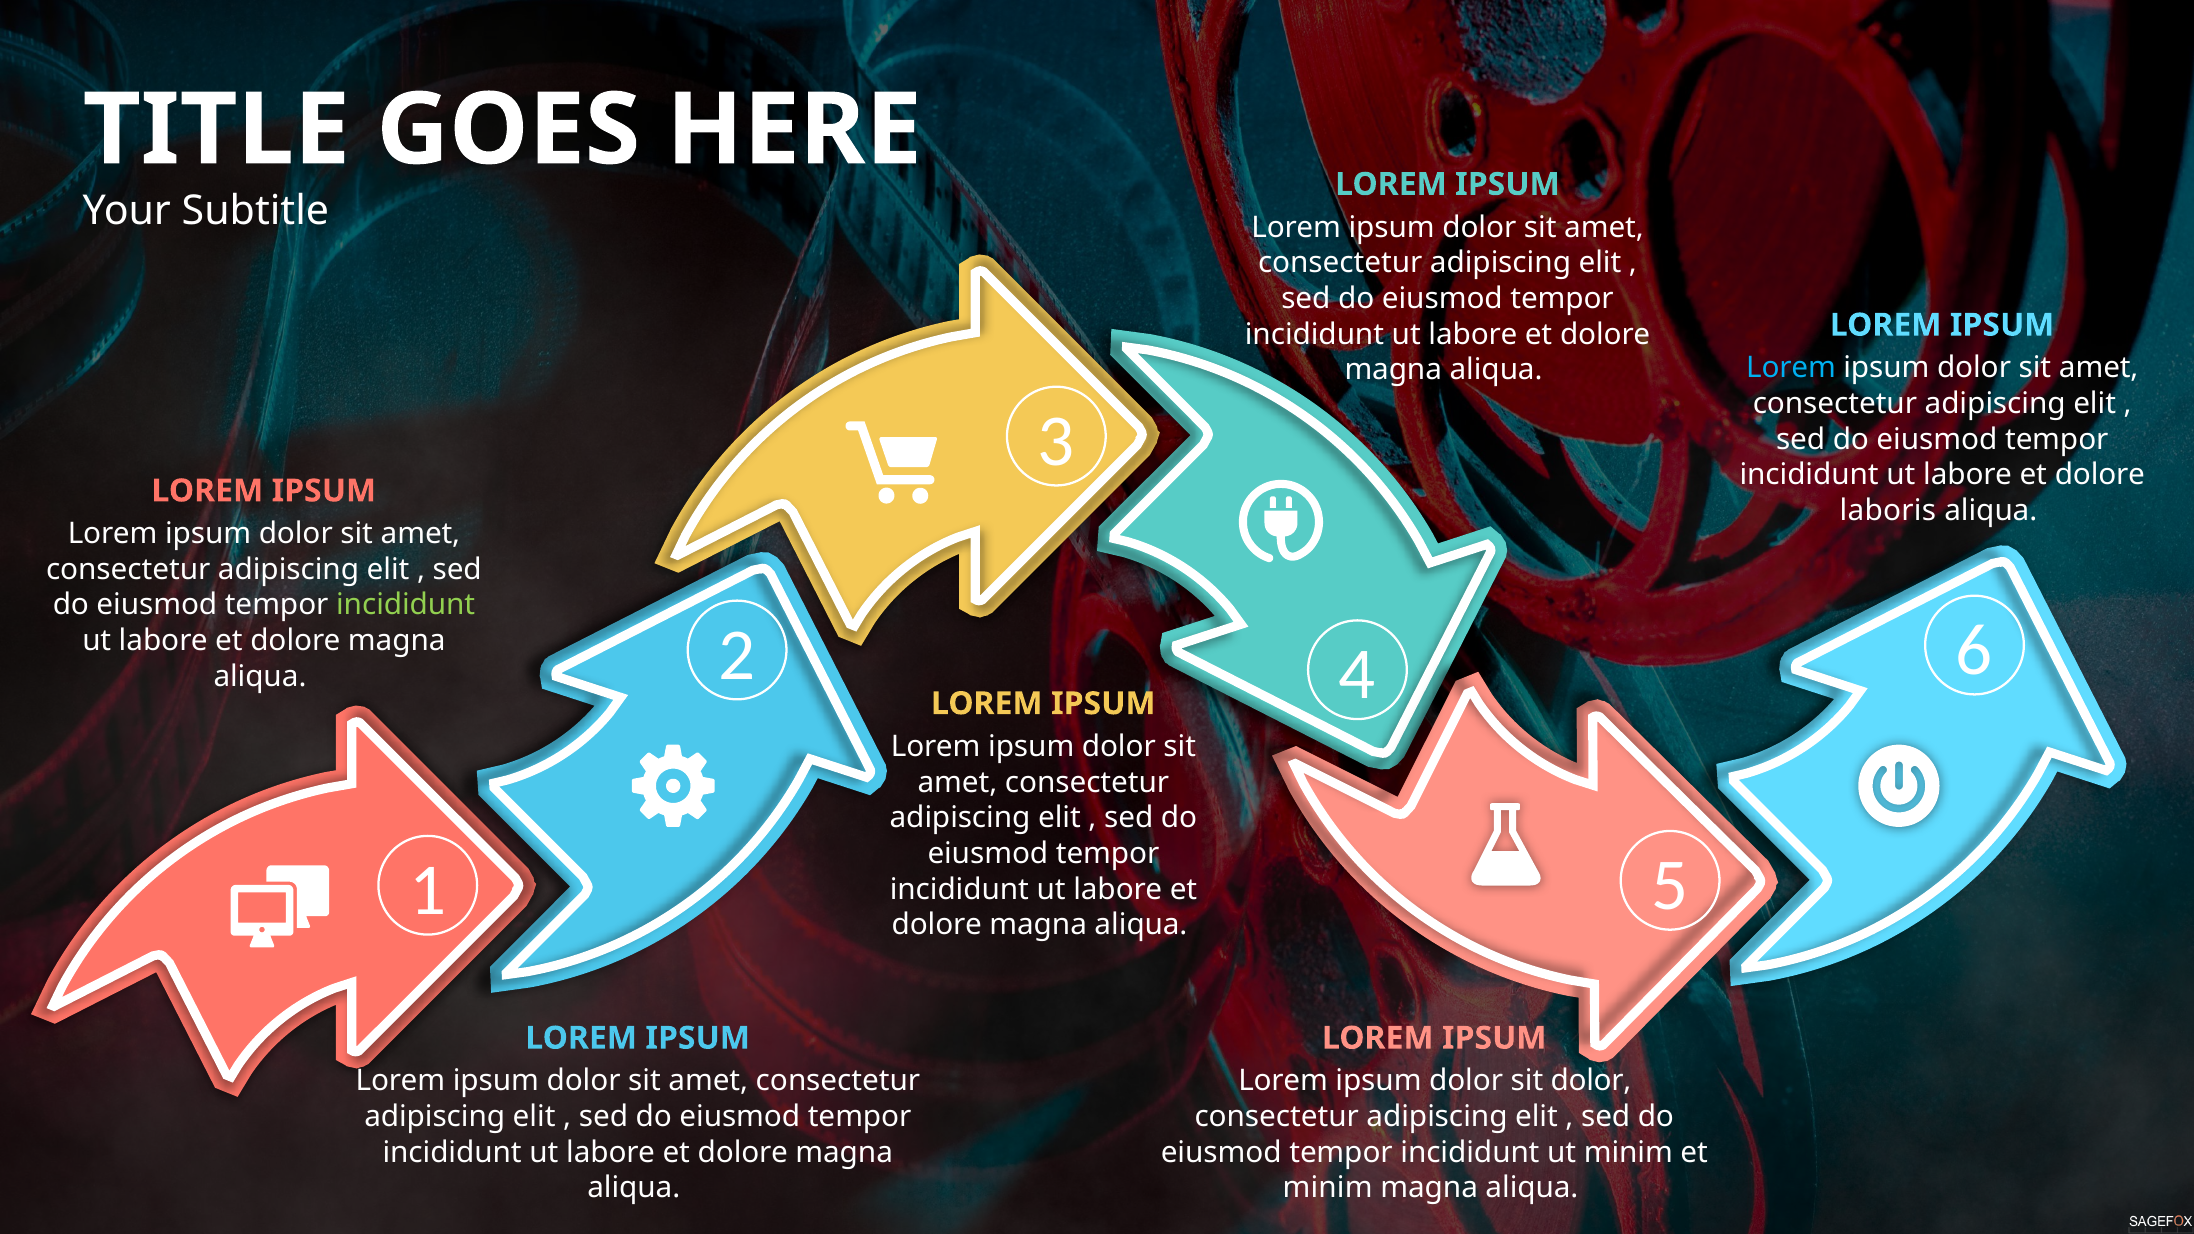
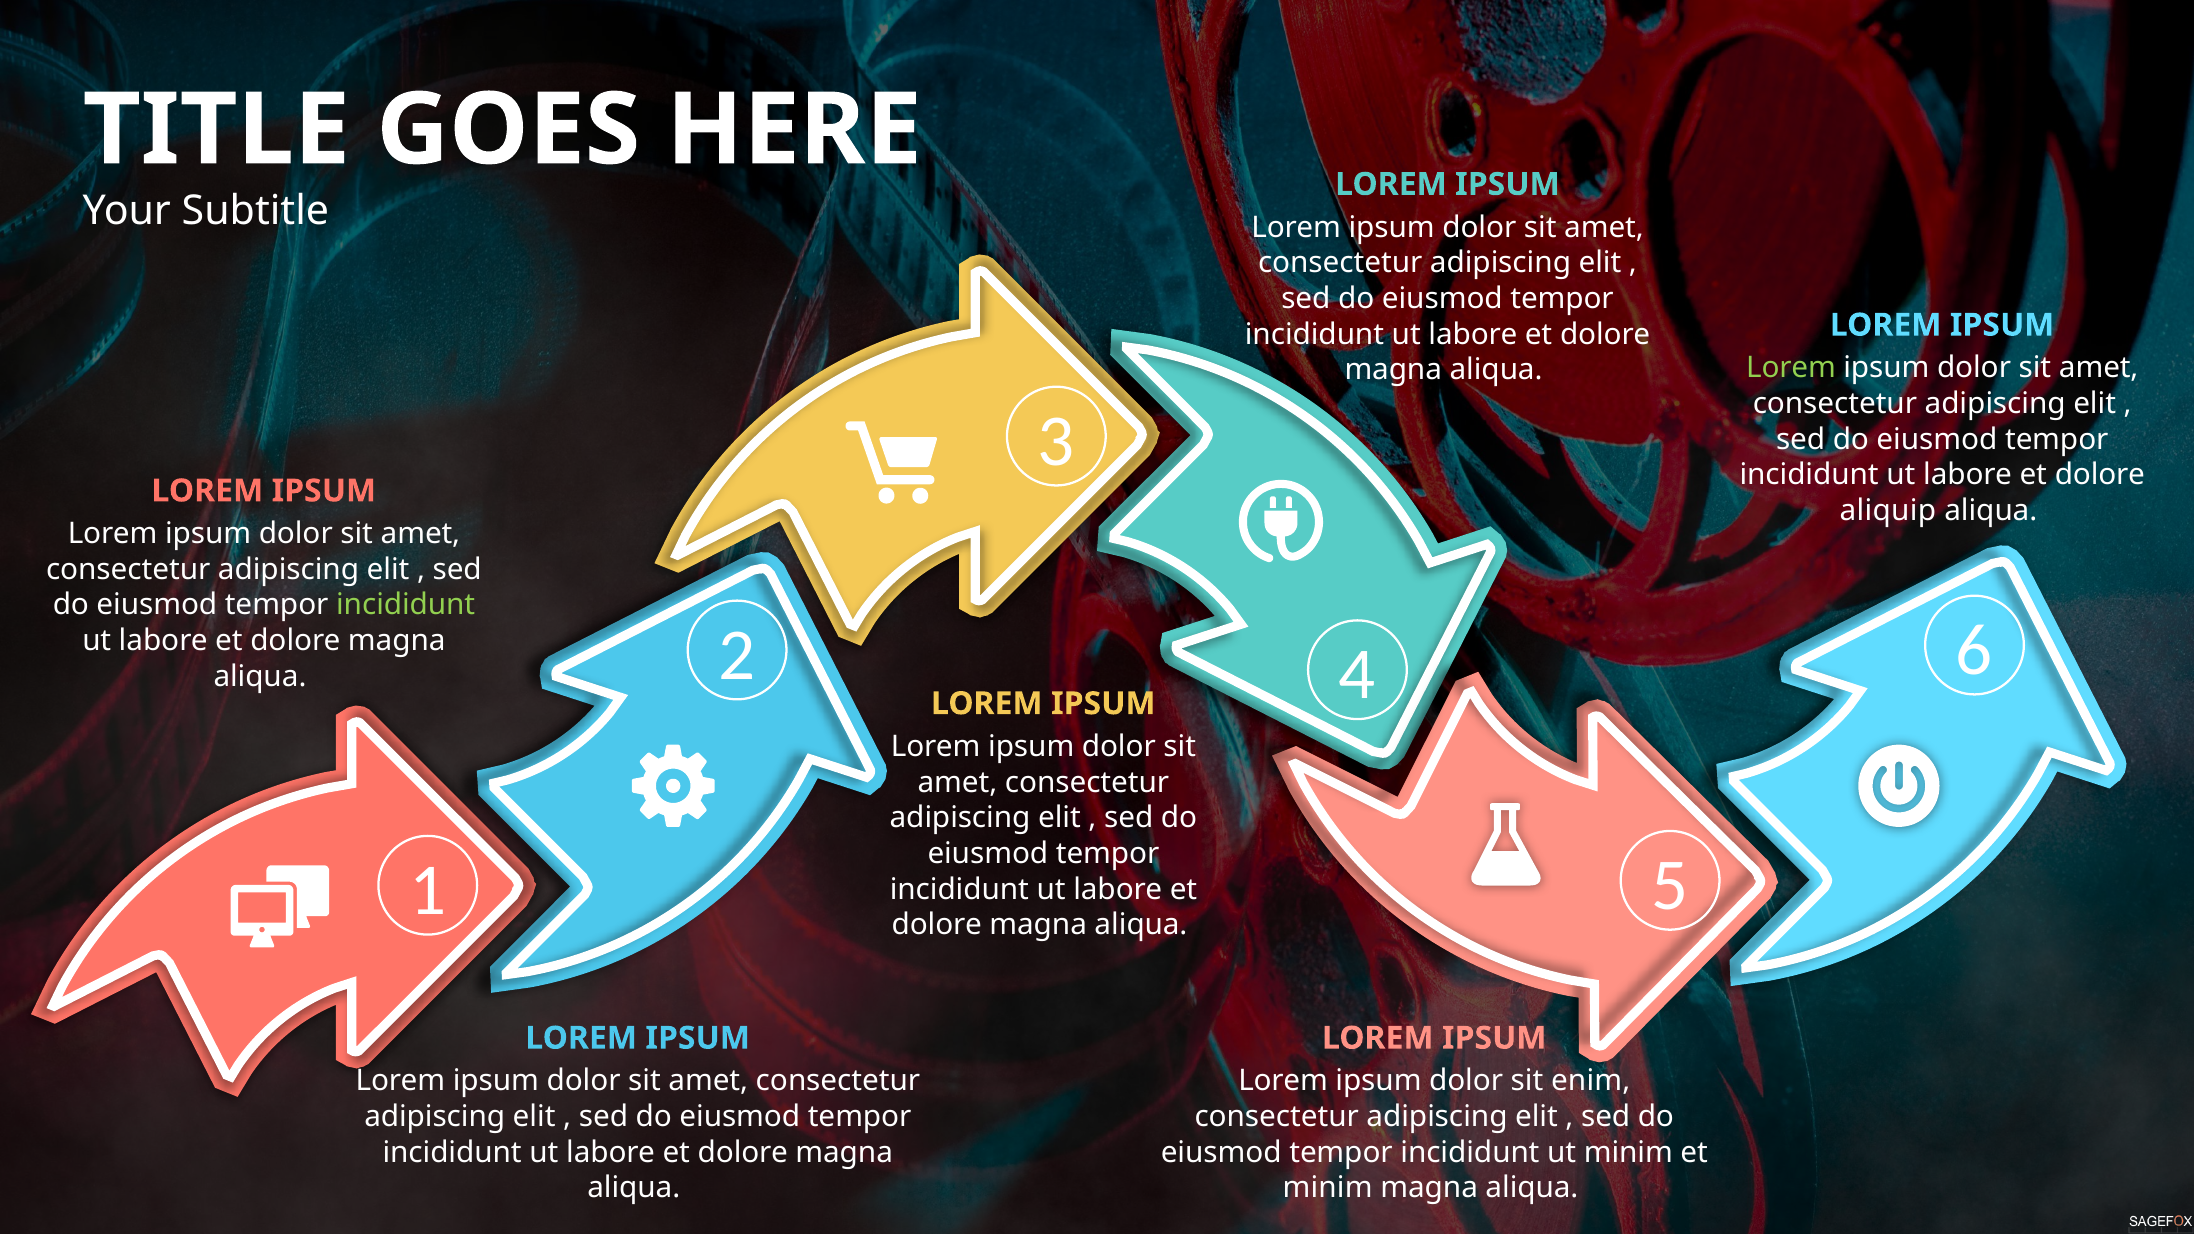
Lorem at (1791, 368) colour: light blue -> light green
laboris: laboris -> aliquip
sit dolor: dolor -> enim
